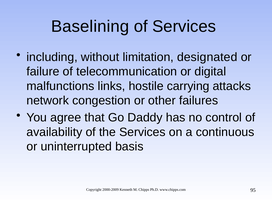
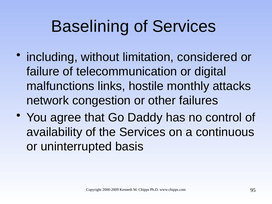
designated: designated -> considered
carrying: carrying -> monthly
